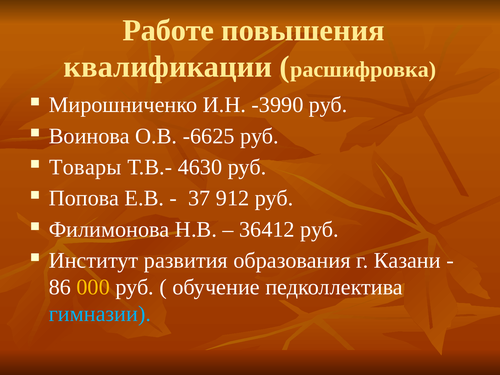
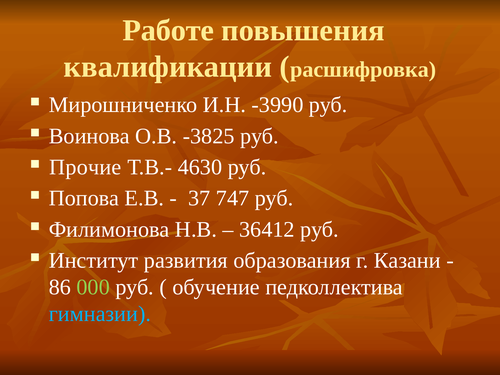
-6625: -6625 -> -3825
Товары: Товары -> Прочие
912: 912 -> 747
000 colour: yellow -> light green
